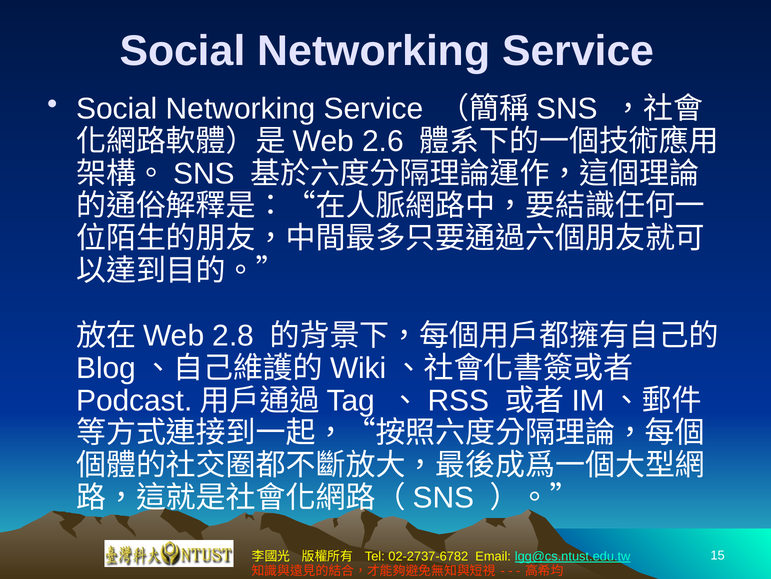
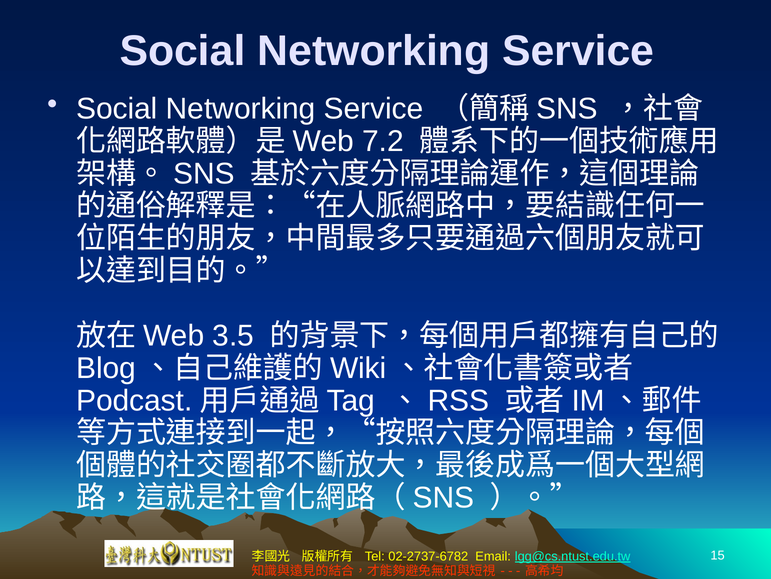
2.6: 2.6 -> 7.2
2.8: 2.8 -> 3.5
